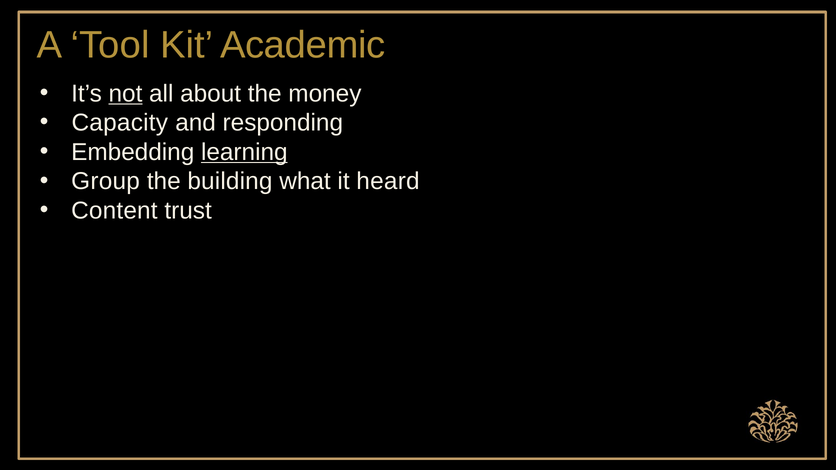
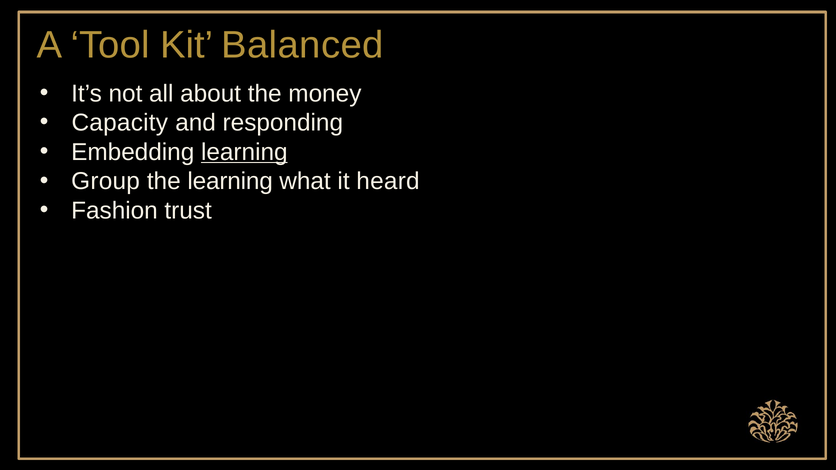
Academic: Academic -> Balanced
not underline: present -> none
the building: building -> learning
Content: Content -> Fashion
